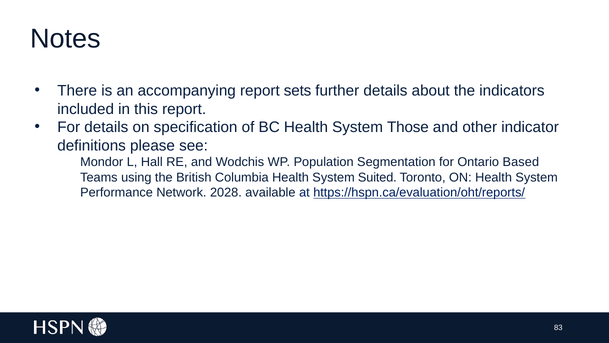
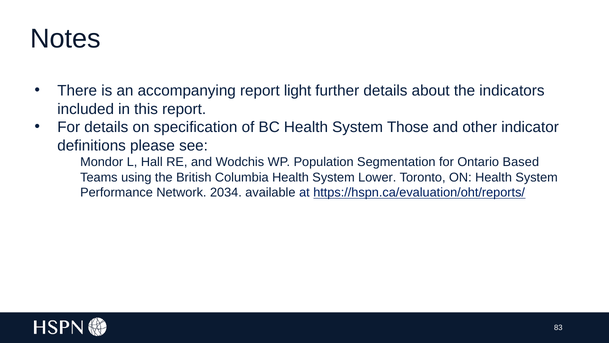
sets: sets -> light
Suited: Suited -> Lower
2028: 2028 -> 2034
